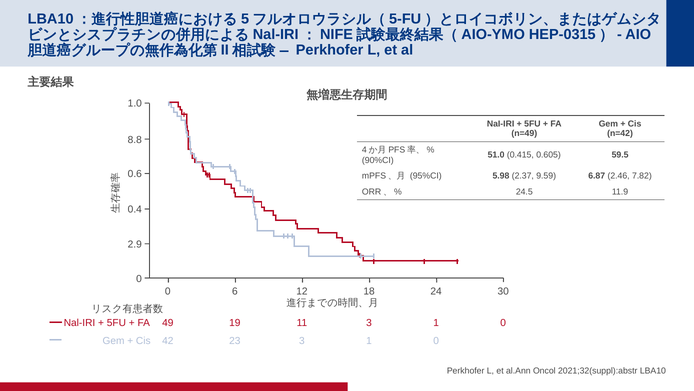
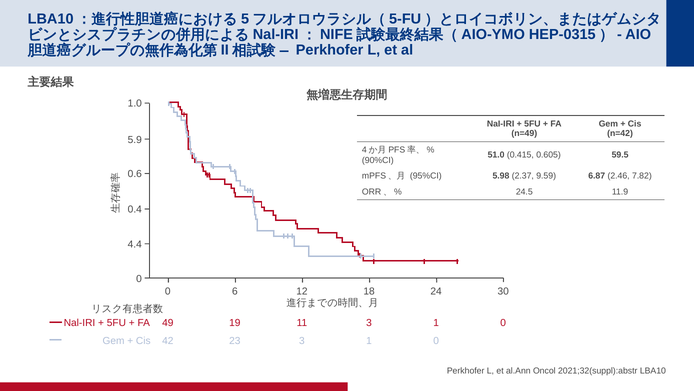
8.8: 8.8 -> 5.9
2.9: 2.9 -> 4.4
